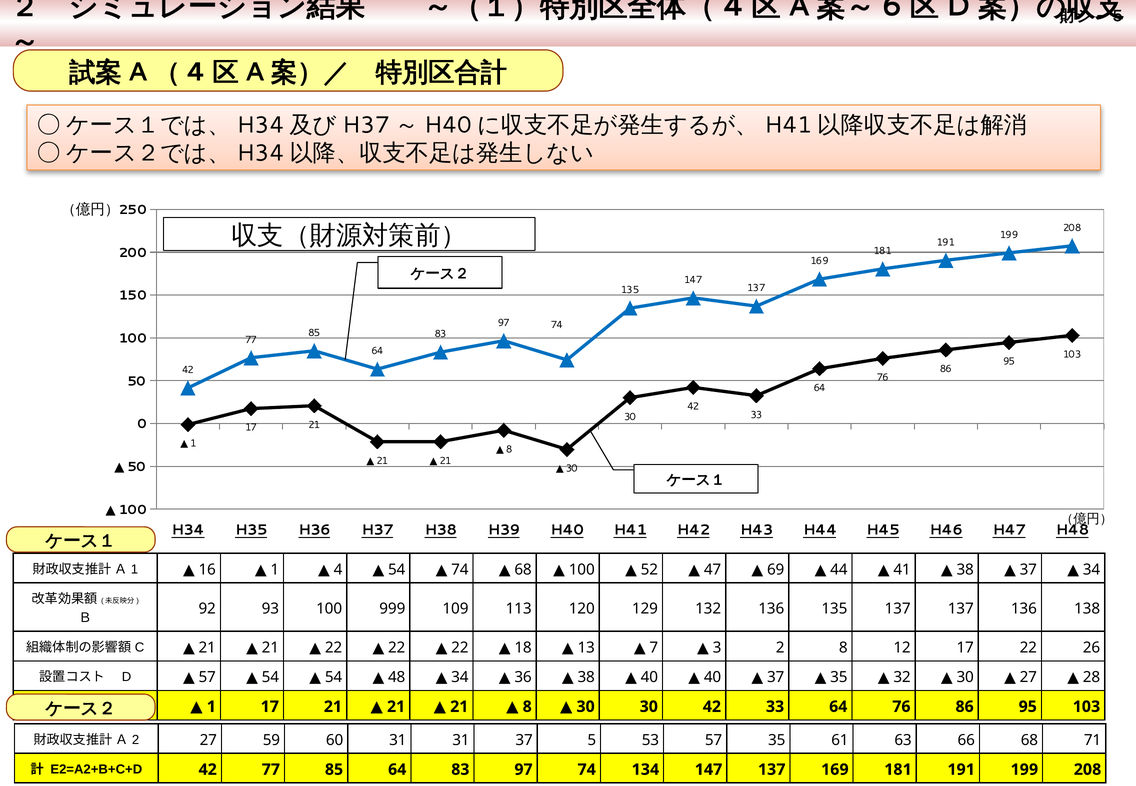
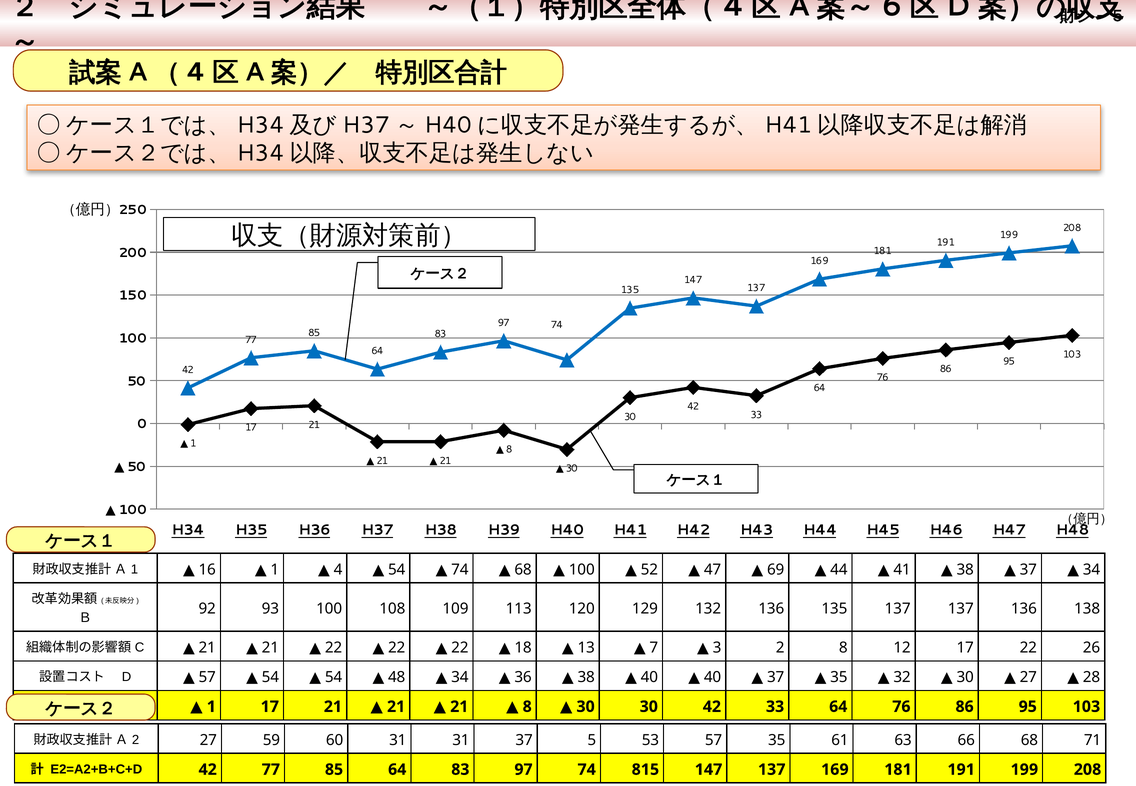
999: 999 -> 108
134: 134 -> 815
